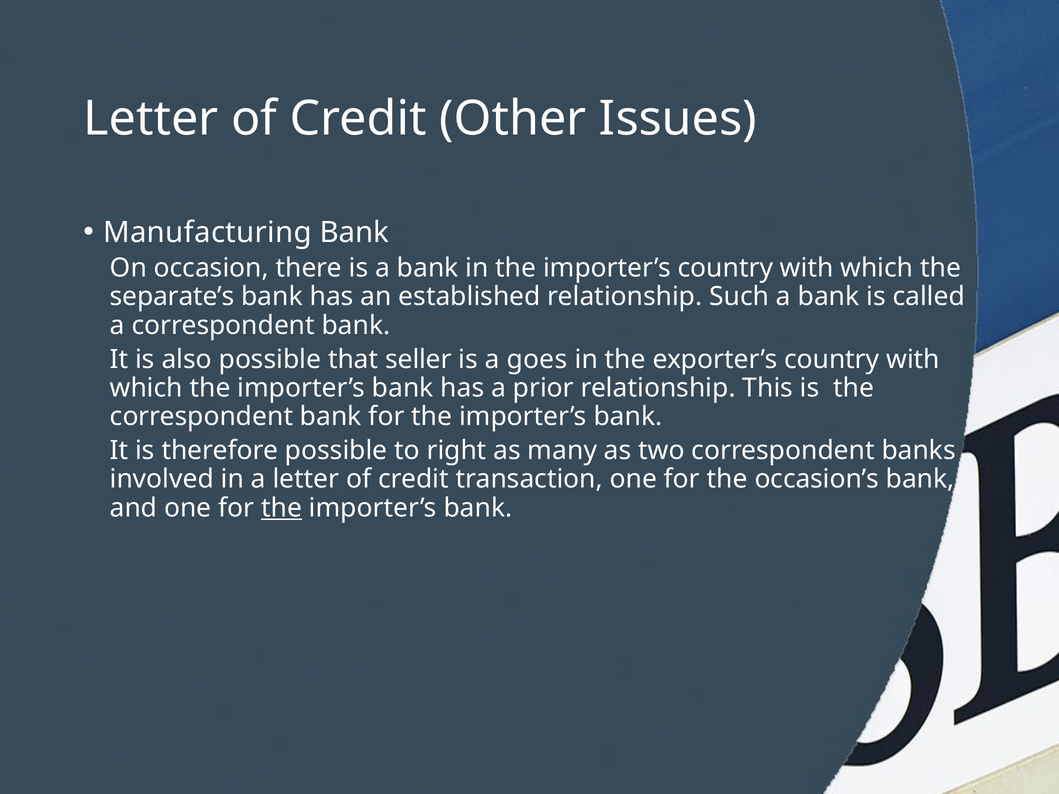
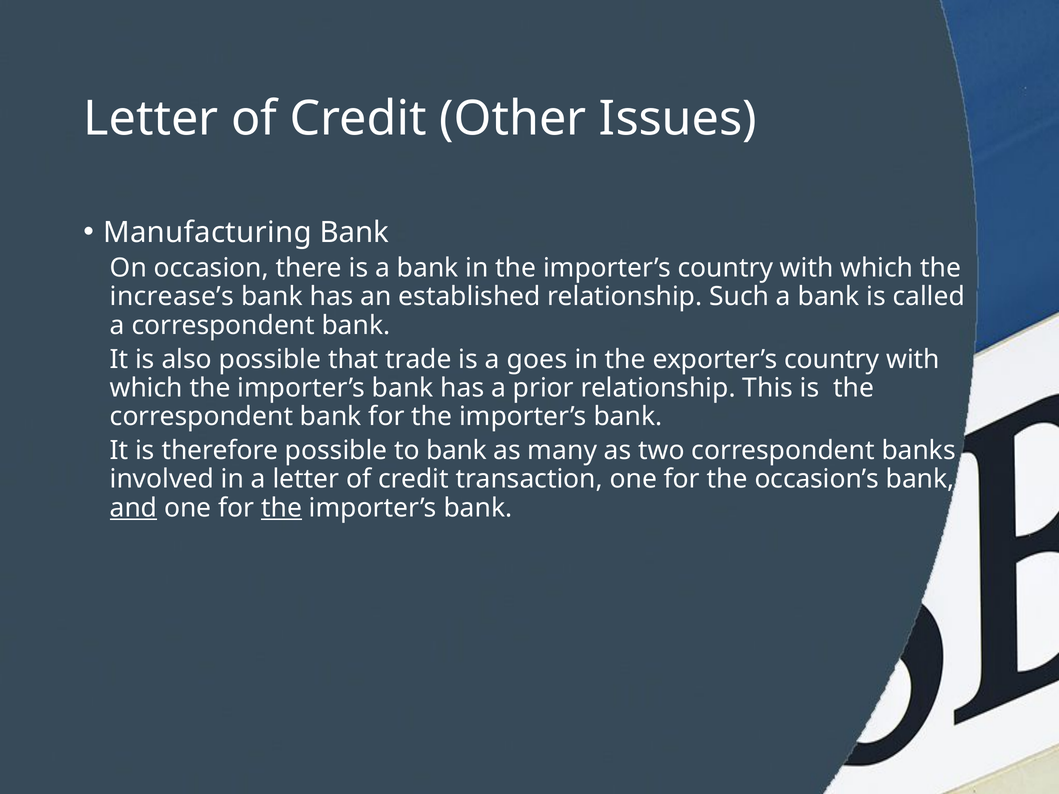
separate’s: separate’s -> increase’s
seller: seller -> trade
to right: right -> bank
and underline: none -> present
